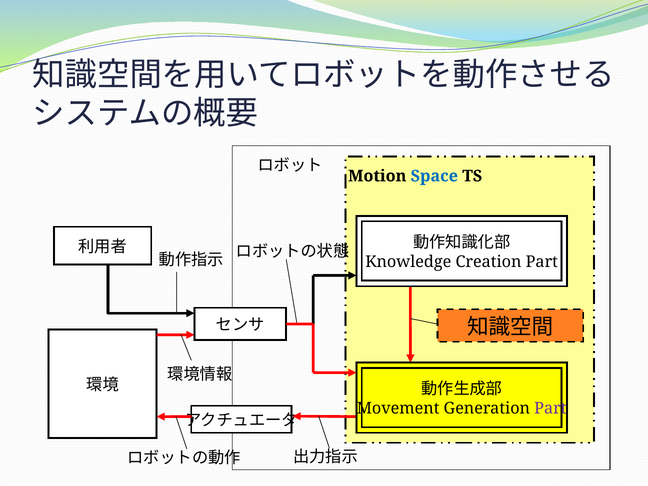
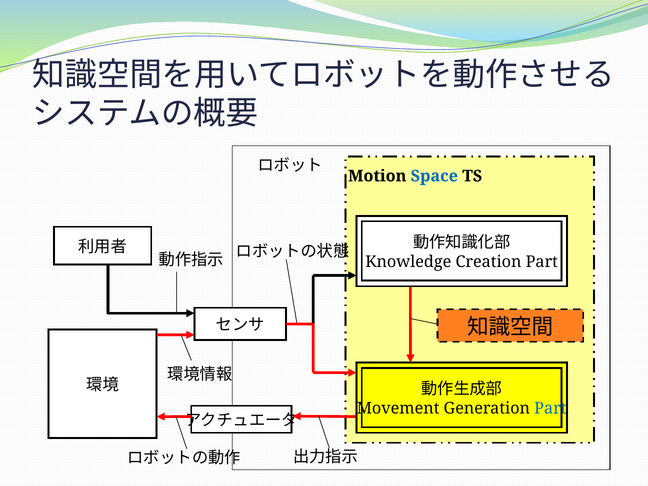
Part at (550, 409) colour: purple -> blue
